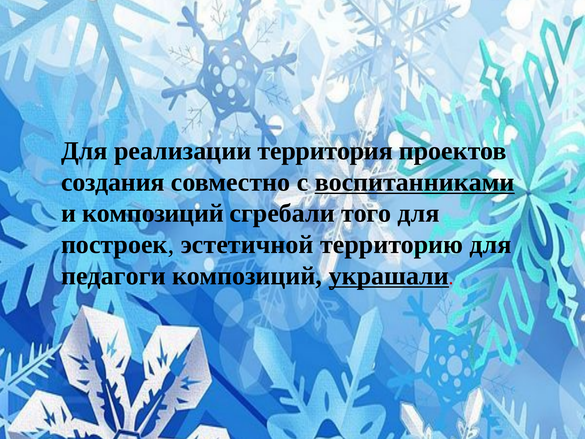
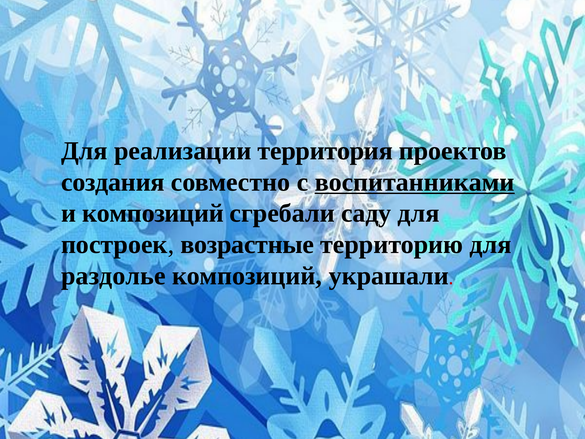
того: того -> саду
эстетичной: эстетичной -> возрастные
педагоги: педагоги -> раздолье
украшали underline: present -> none
